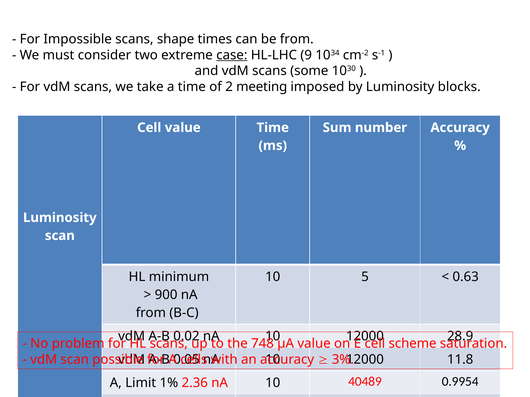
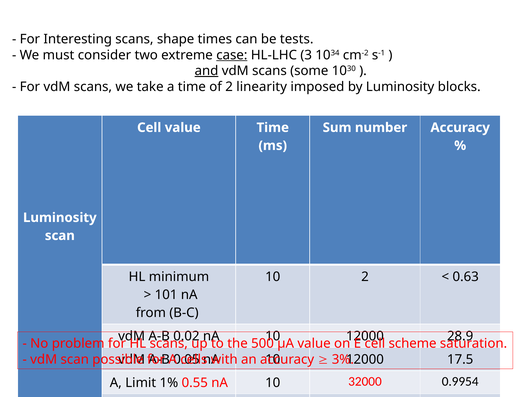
Impossible: Impossible -> Interesting
be from: from -> tests
9: 9 -> 3
and underline: none -> present
meeting: meeting -> linearity
10 5: 5 -> 2
900: 900 -> 101
748: 748 -> 500
11.8: 11.8 -> 17.5
2.36: 2.36 -> 0.55
40489: 40489 -> 32000
